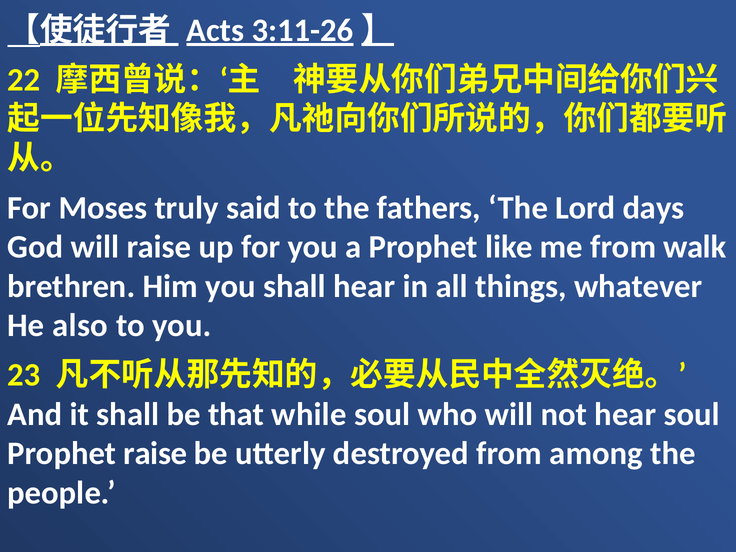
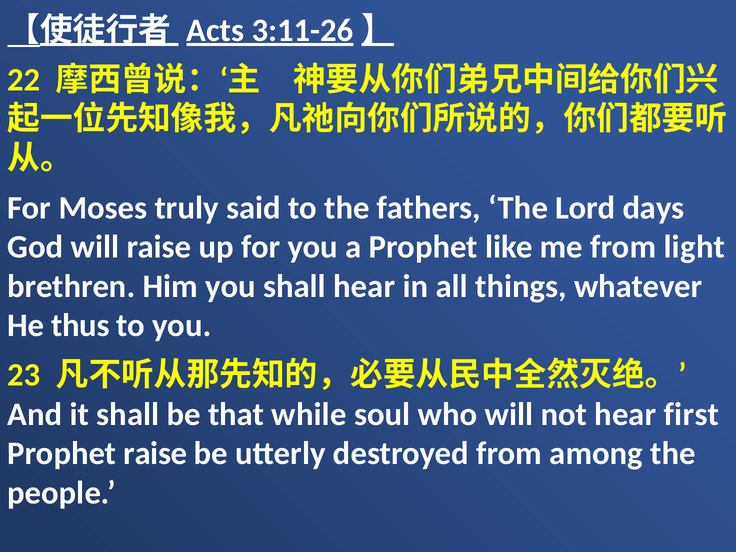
walk: walk -> light
also: also -> thus
hear soul: soul -> first
